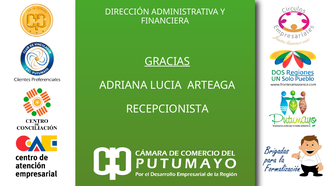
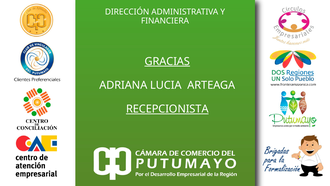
RECEPCIONISTA underline: none -> present
